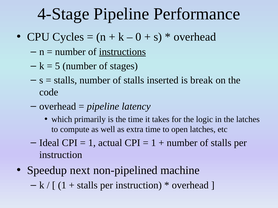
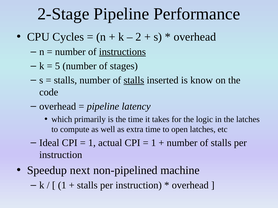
4-Stage: 4-Stage -> 2-Stage
0: 0 -> 2
stalls at (134, 80) underline: none -> present
break: break -> know
